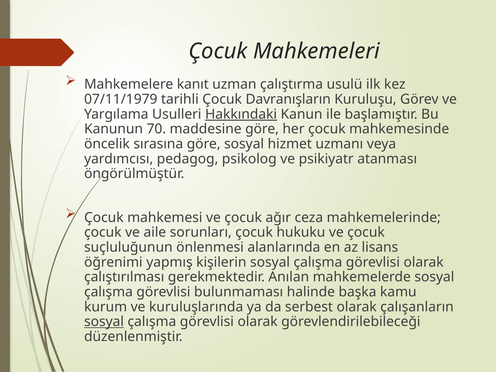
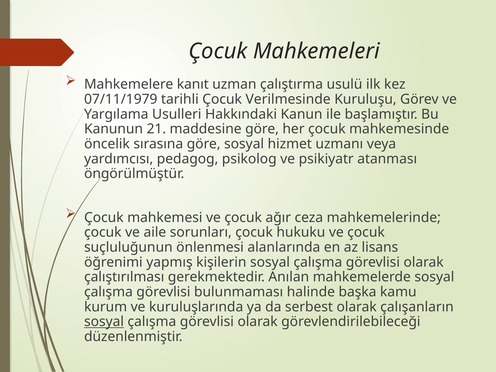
Davranışların: Davranışların -> Verilmesinde
Hakkındaki underline: present -> none
70: 70 -> 21
